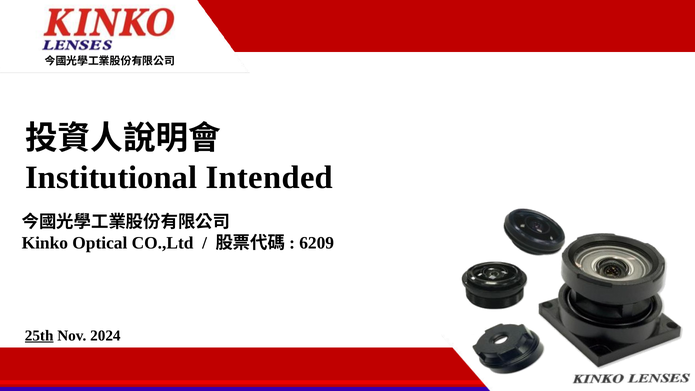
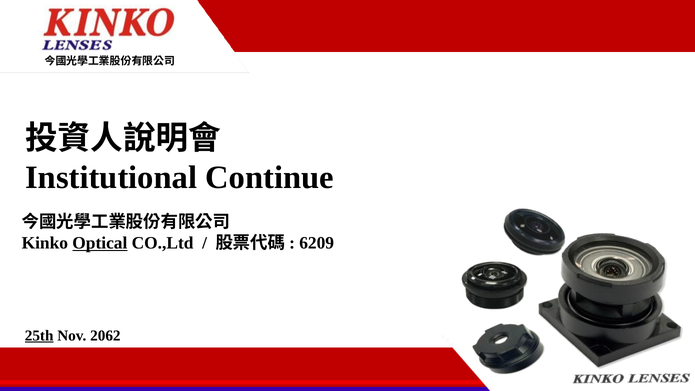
Intended: Intended -> Continue
Optical underline: none -> present
2024: 2024 -> 2062
